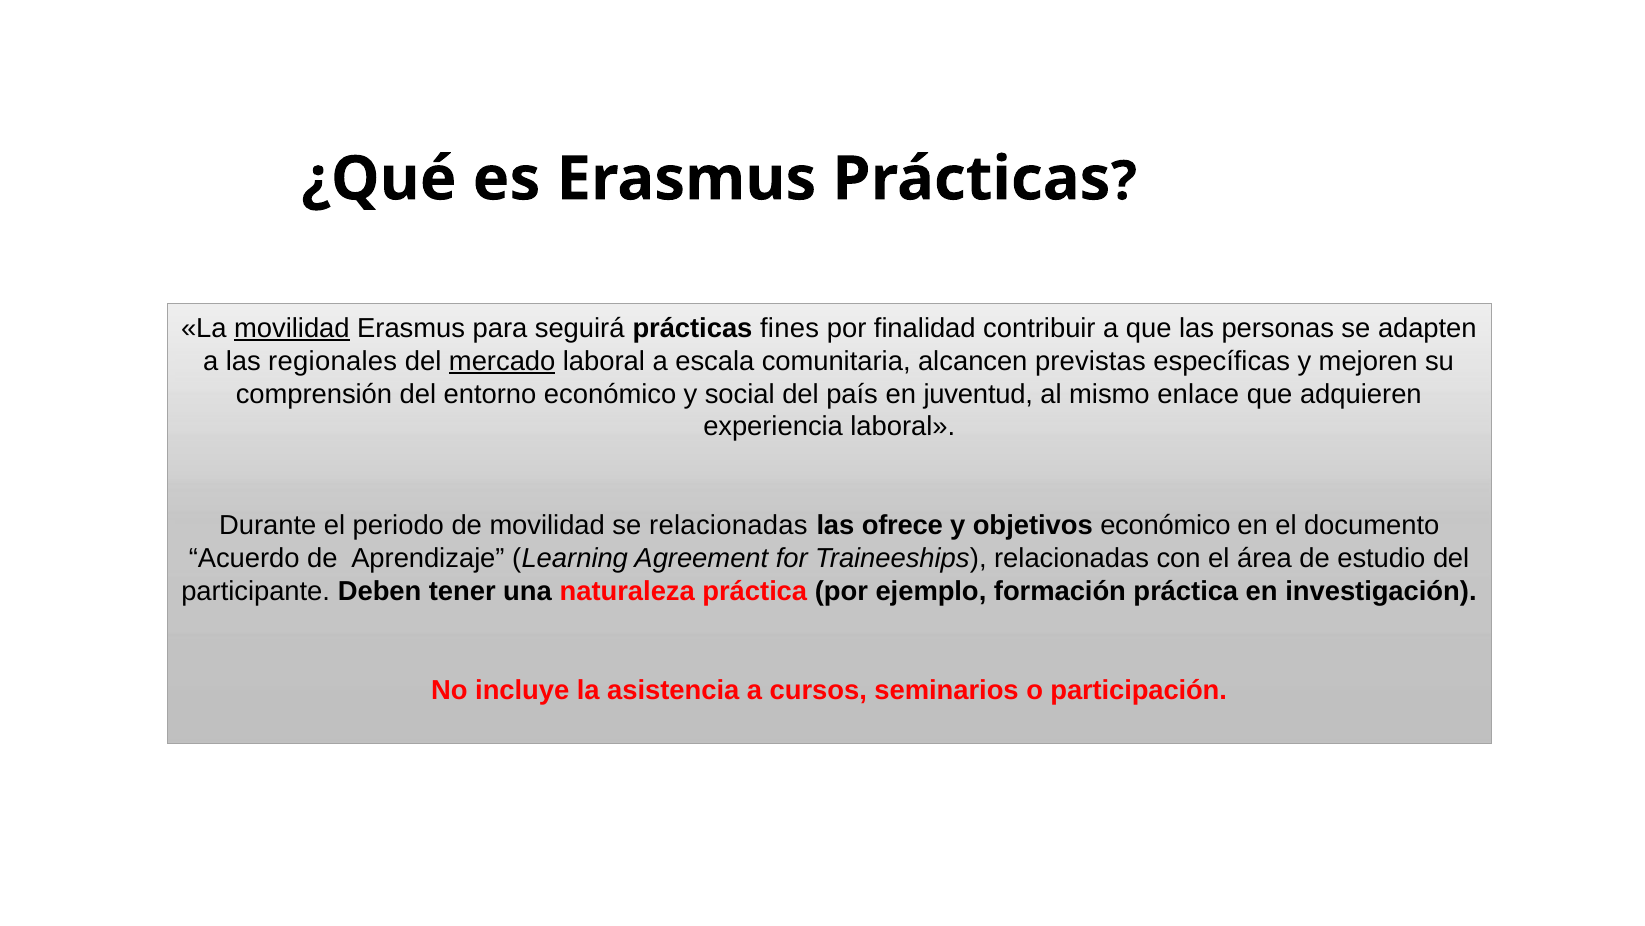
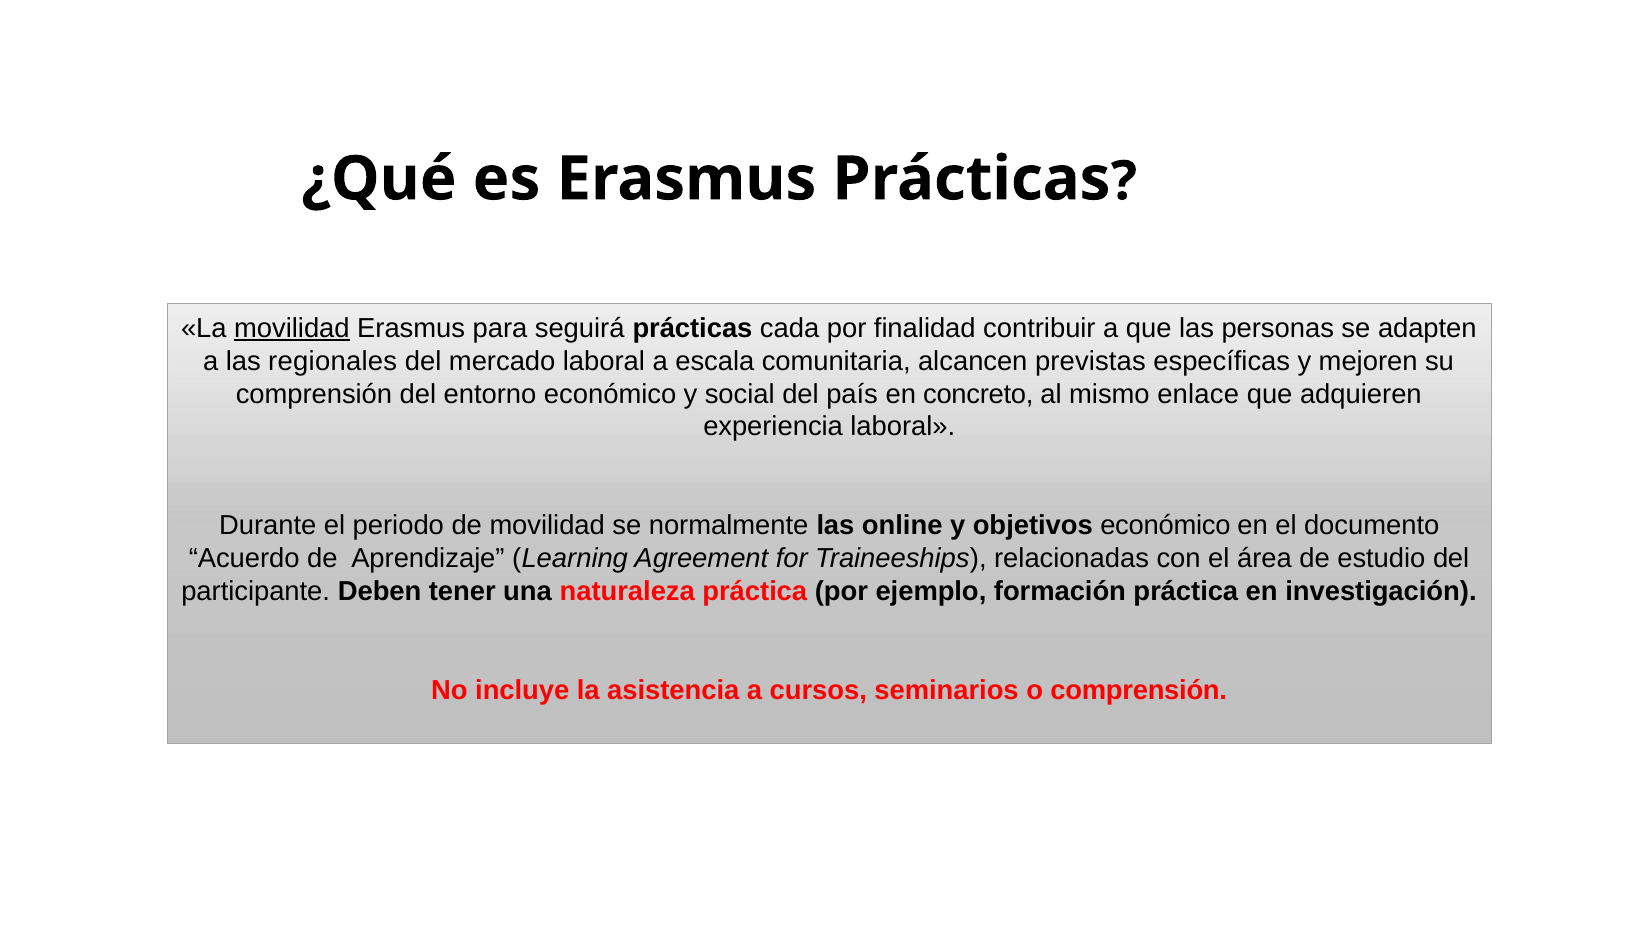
fines: fines -> cada
mercado underline: present -> none
juventud: juventud -> concreto
se relacionadas: relacionadas -> normalmente
ofrece: ofrece -> online
o participación: participación -> comprensión
